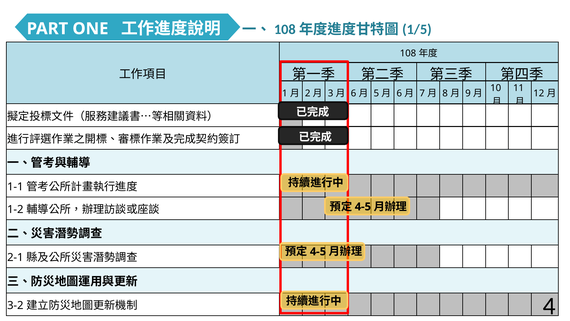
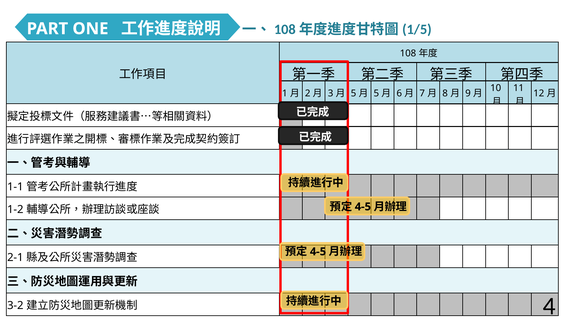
6 at (353, 93): 6 -> 5
